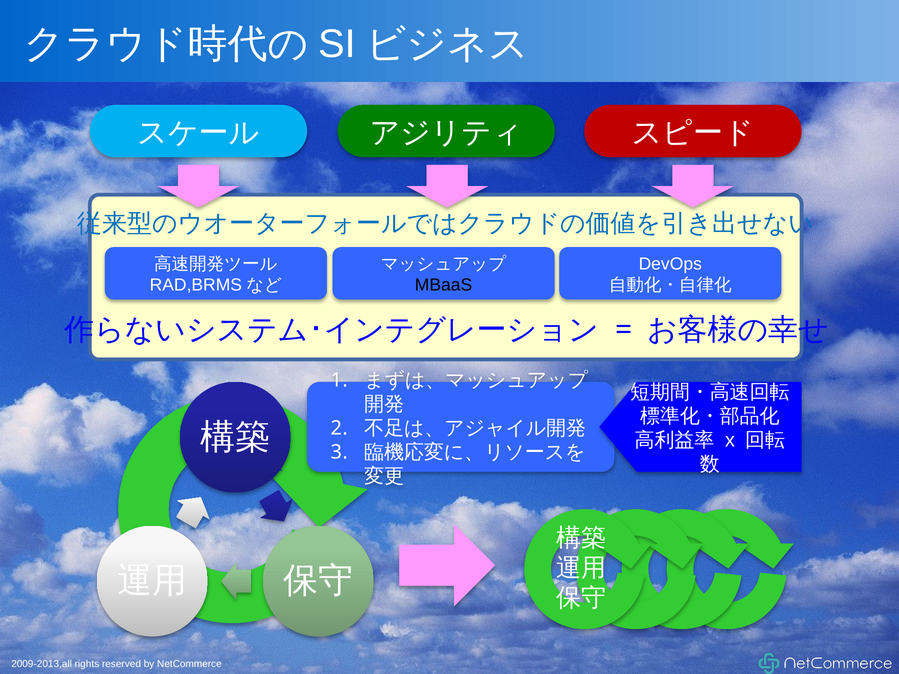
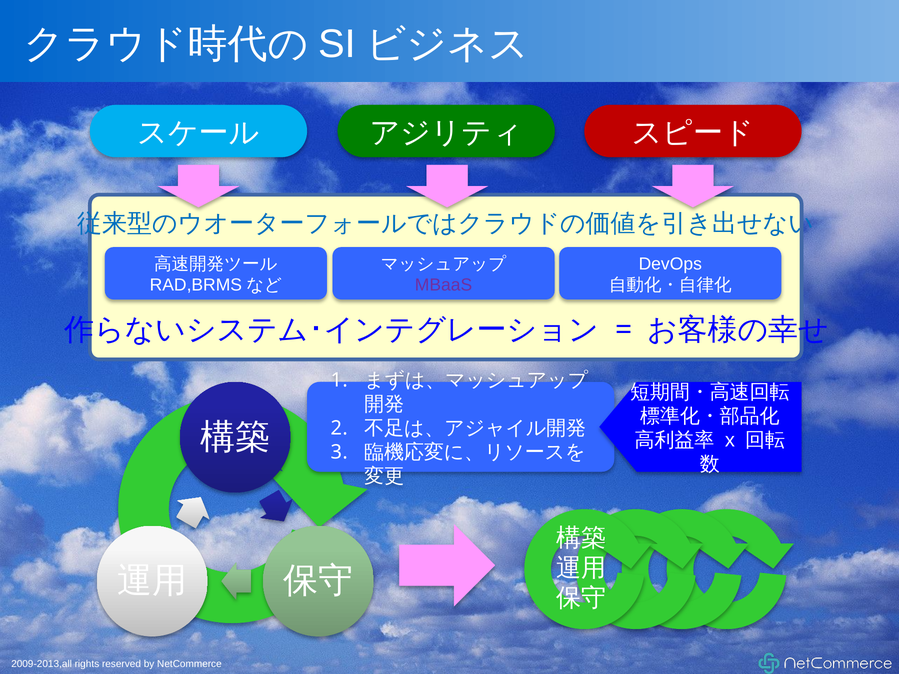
MBaaS colour: black -> purple
